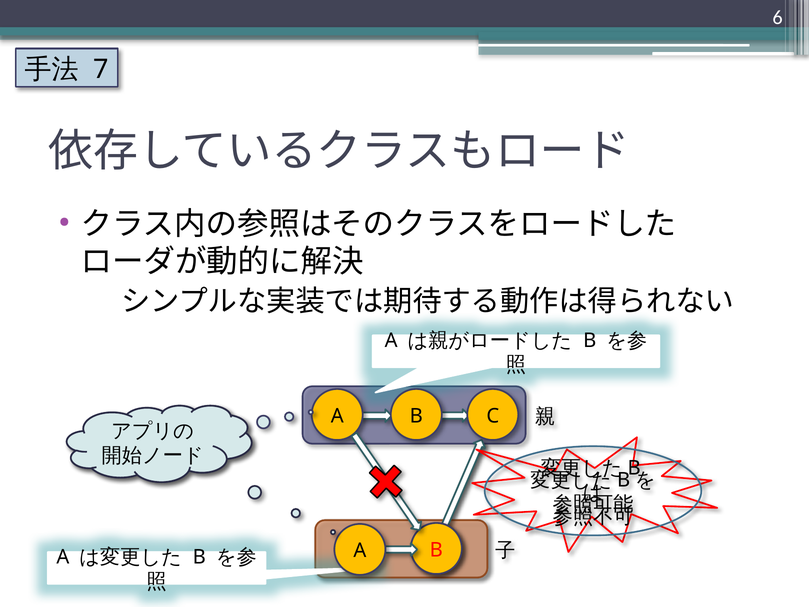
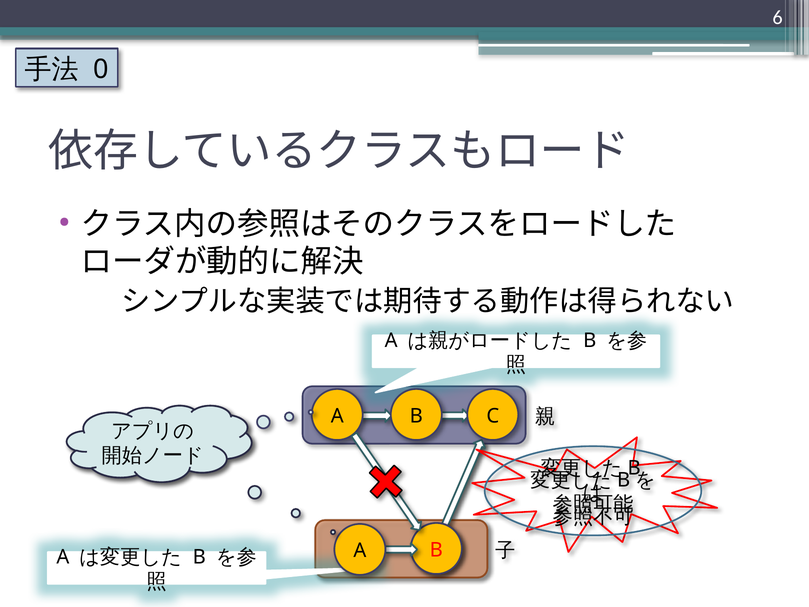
7: 7 -> 0
